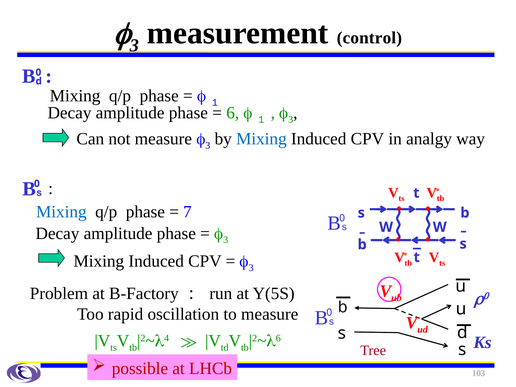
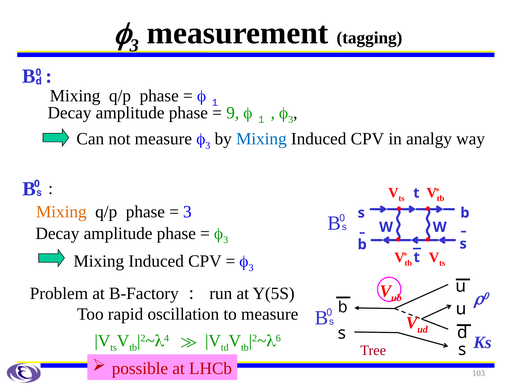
control: control -> tagging
6: 6 -> 9
Mixing at (61, 212) colour: blue -> orange
7 at (188, 212): 7 -> 3
